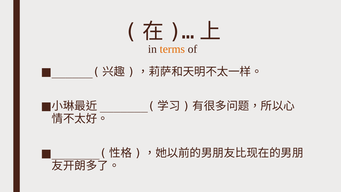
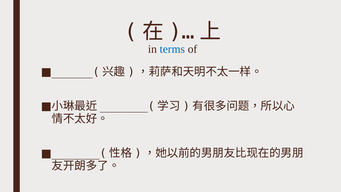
terms colour: orange -> blue
